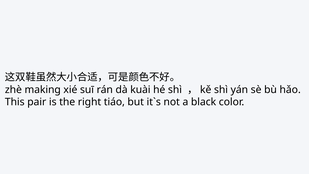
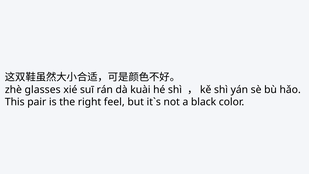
making: making -> glasses
tiáo: tiáo -> feel
